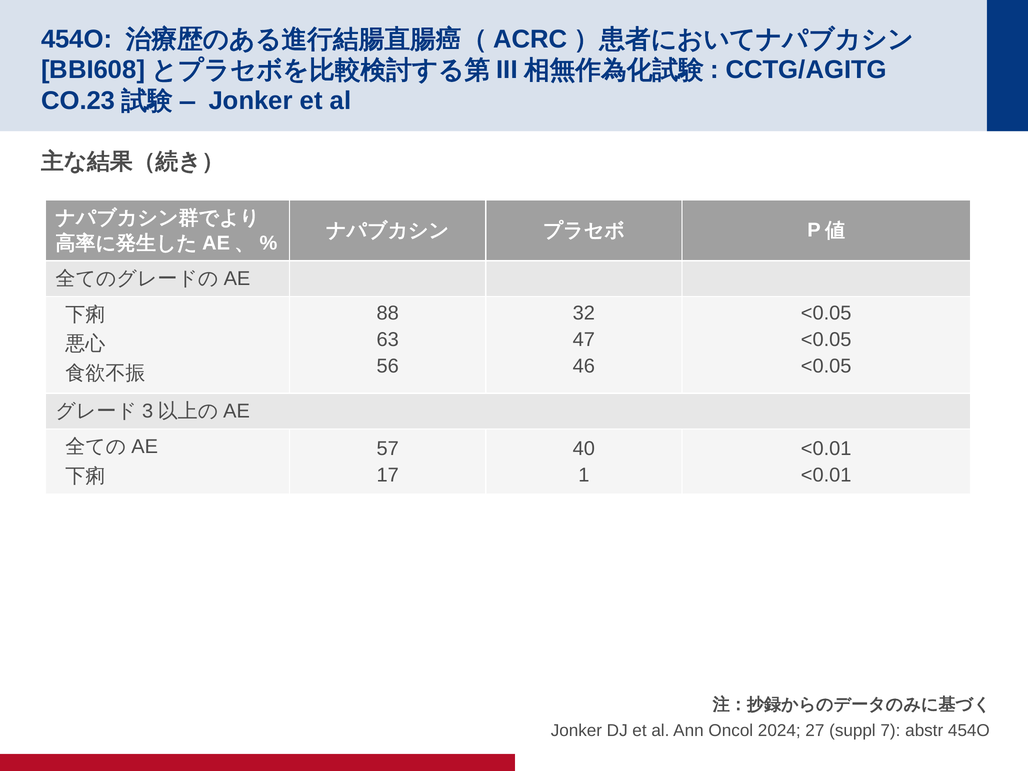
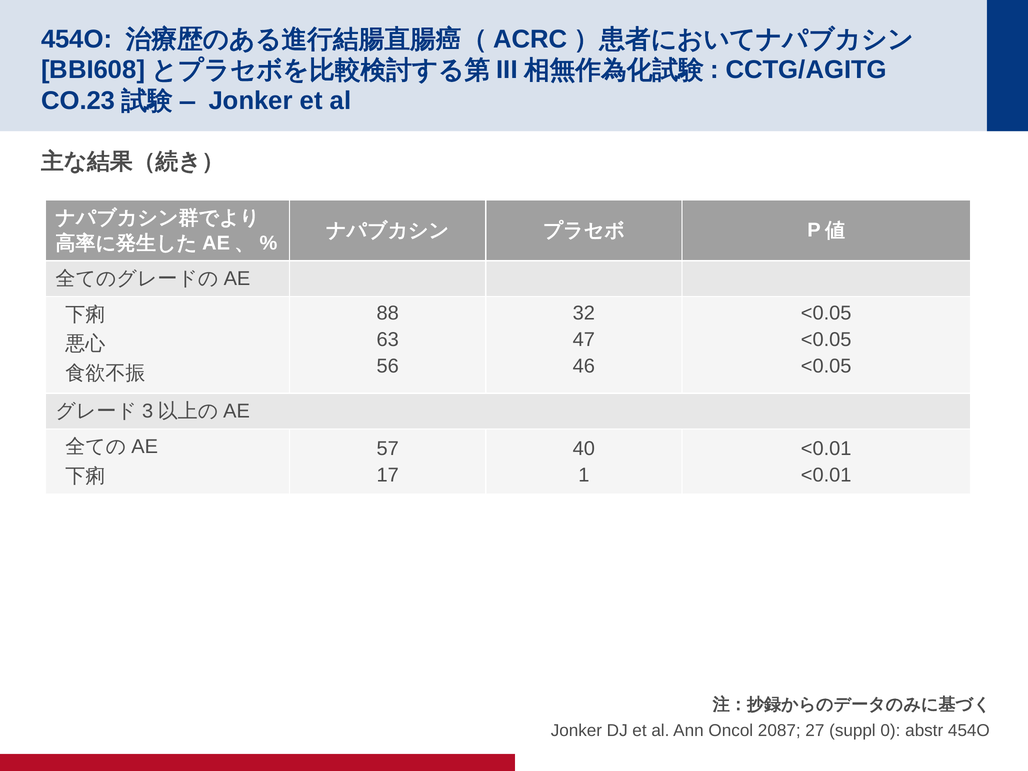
2024: 2024 -> 2087
7: 7 -> 0
